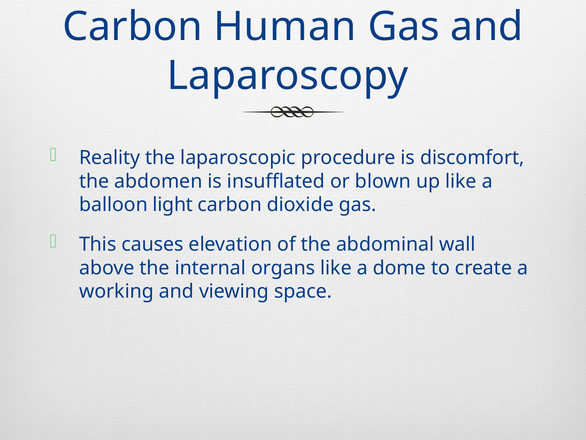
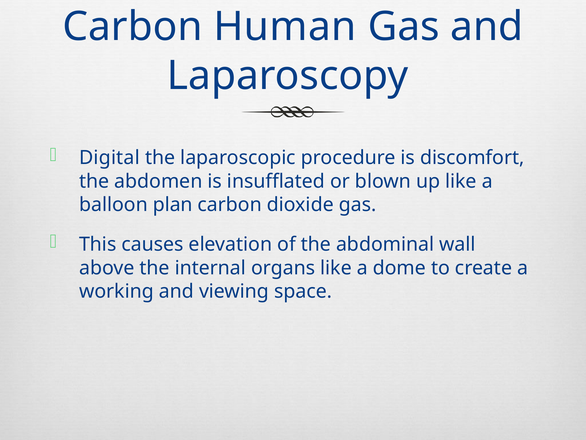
Reality: Reality -> Digital
light: light -> plan
